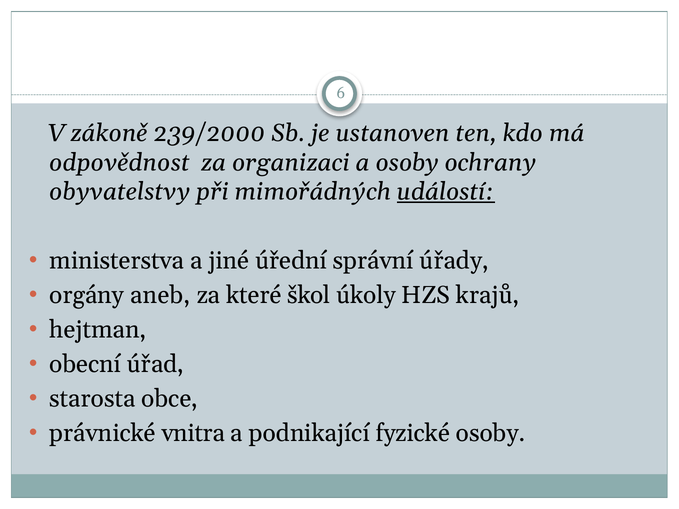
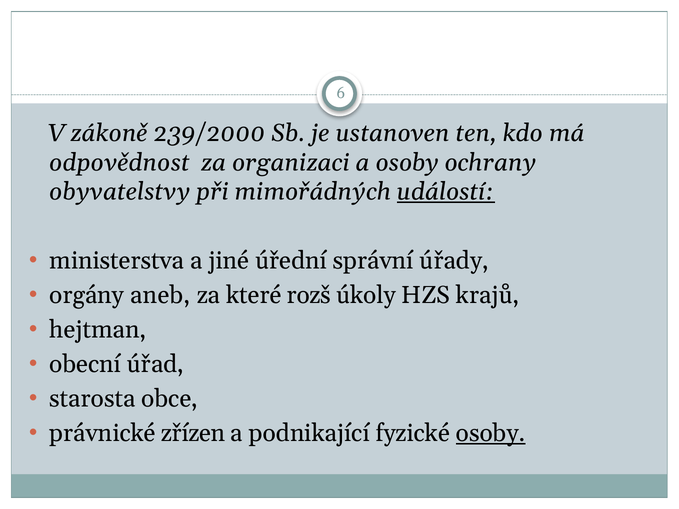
škol: škol -> rozš
vnitra: vnitra -> zřízen
osoby at (491, 434) underline: none -> present
